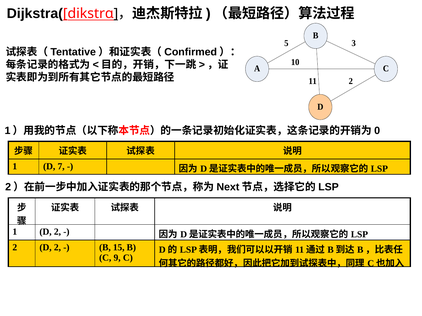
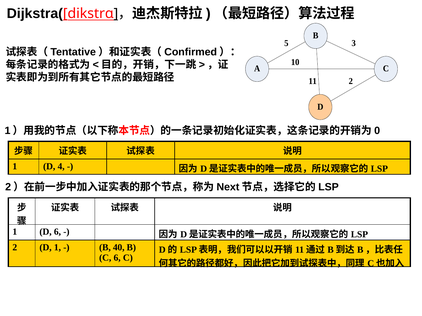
7: 7 -> 4
1 D 2: 2 -> 6
2 D 2: 2 -> 1
15: 15 -> 40
C 9: 9 -> 6
